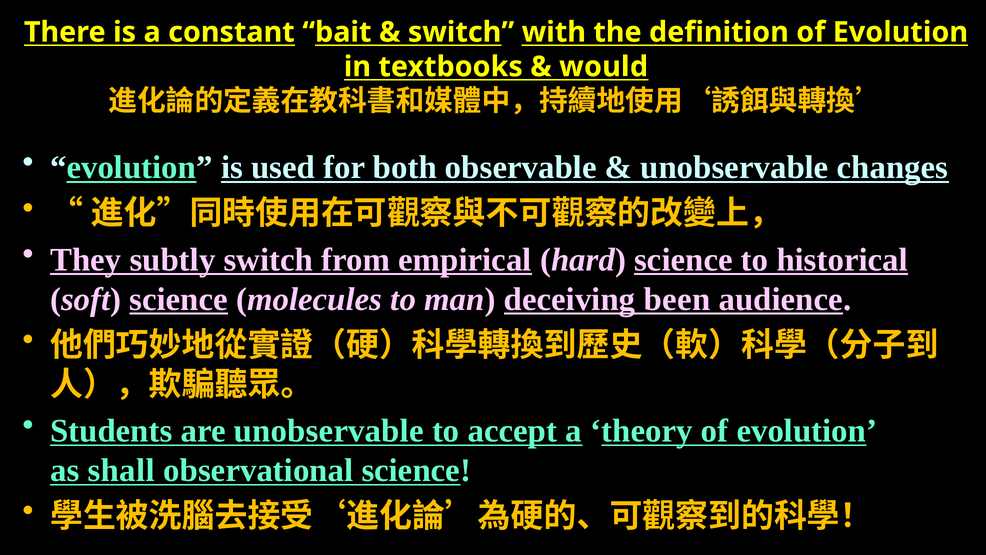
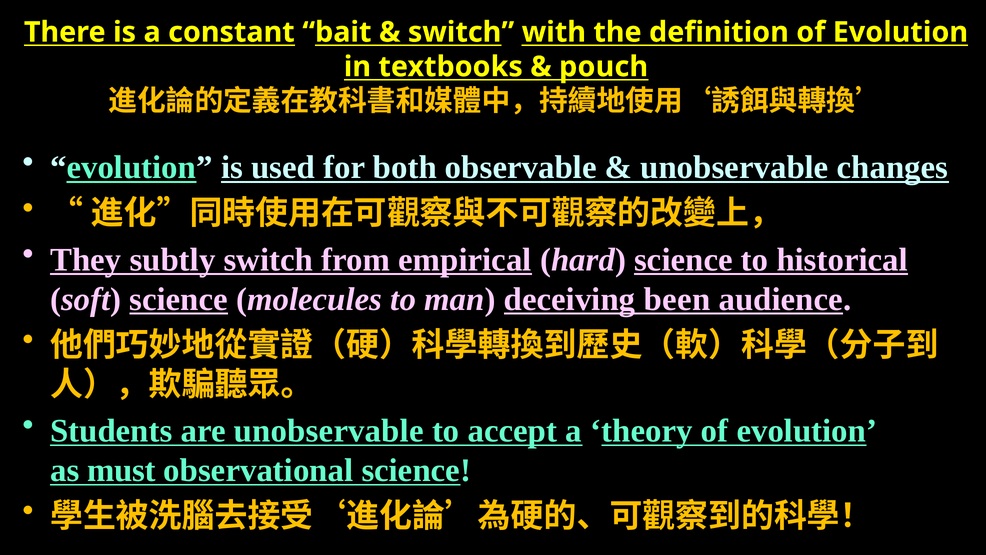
would: would -> pouch
shall: shall -> must
